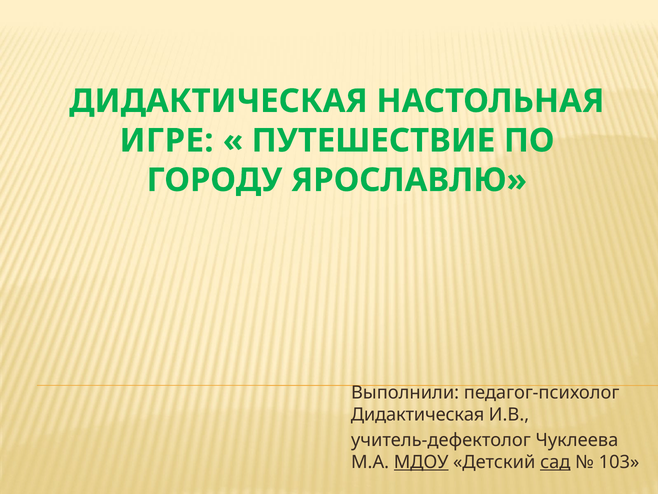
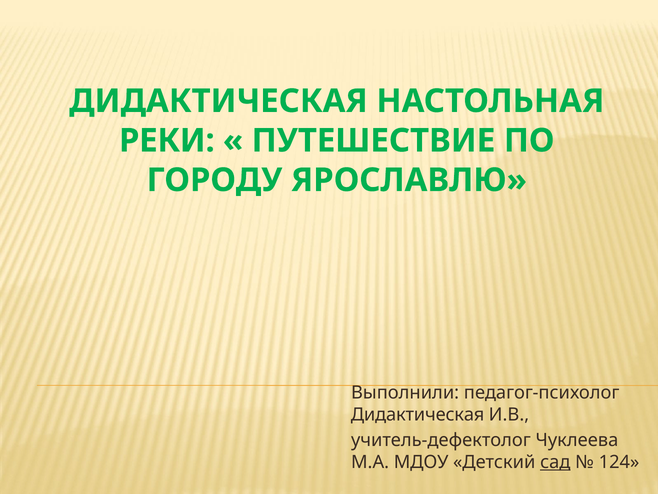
ИГРЕ: ИГРЕ -> РЕКИ
МДОУ underline: present -> none
103: 103 -> 124
